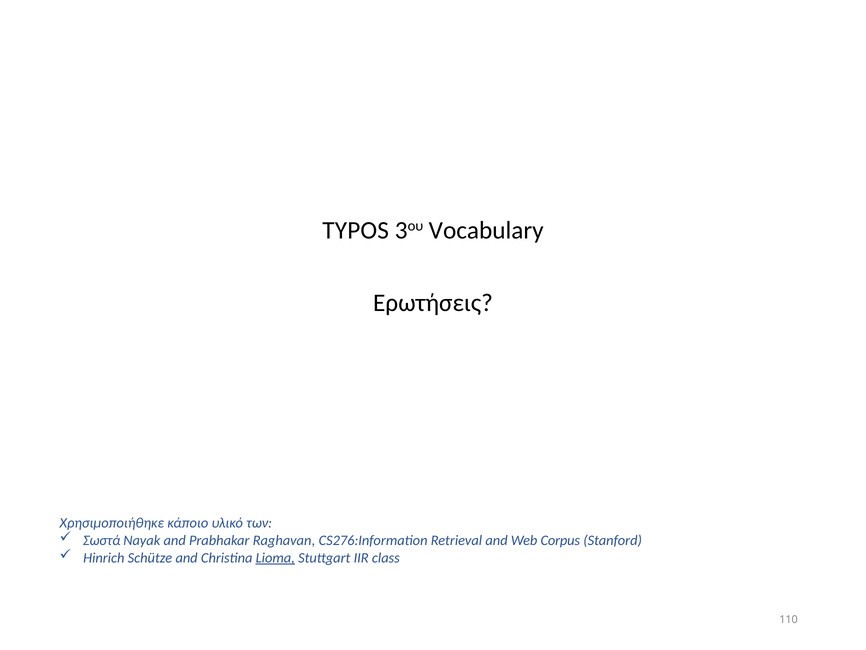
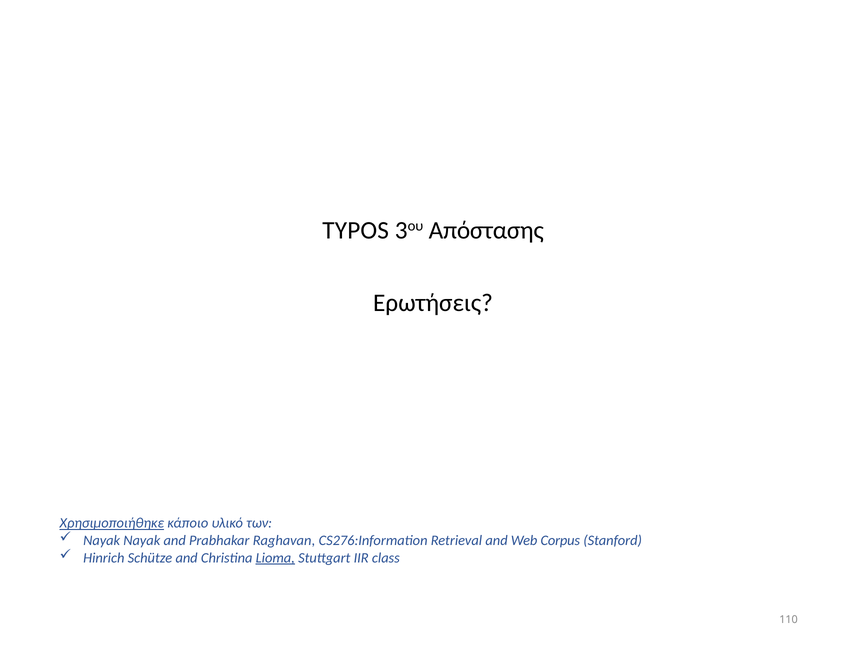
Vocabulary: Vocabulary -> Απόστασης
Χρησιμοποιήθηκε underline: none -> present
Σωστά at (102, 540): Σωστά -> Nayak
